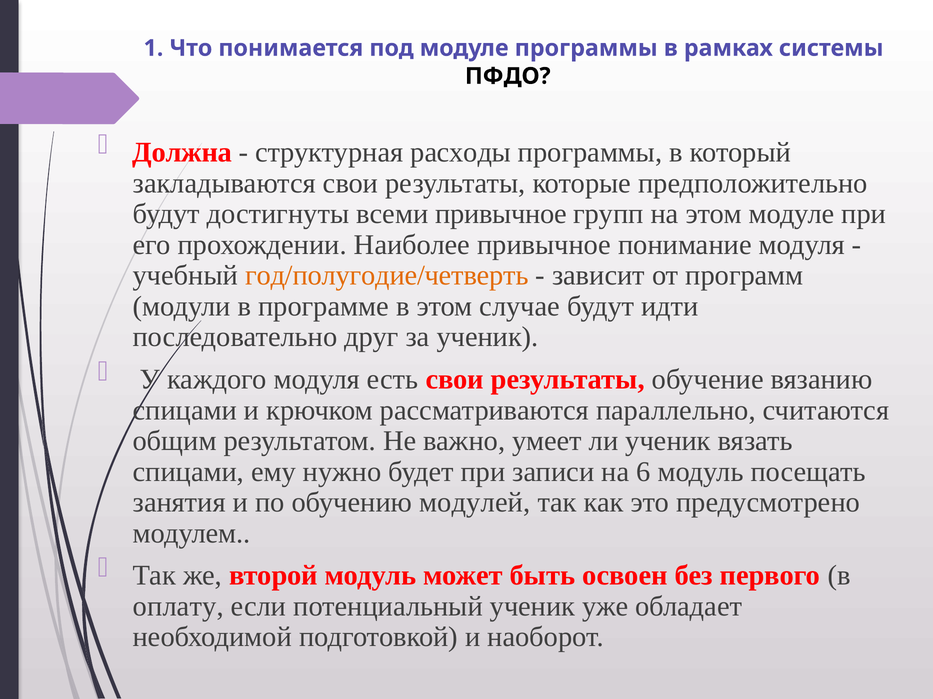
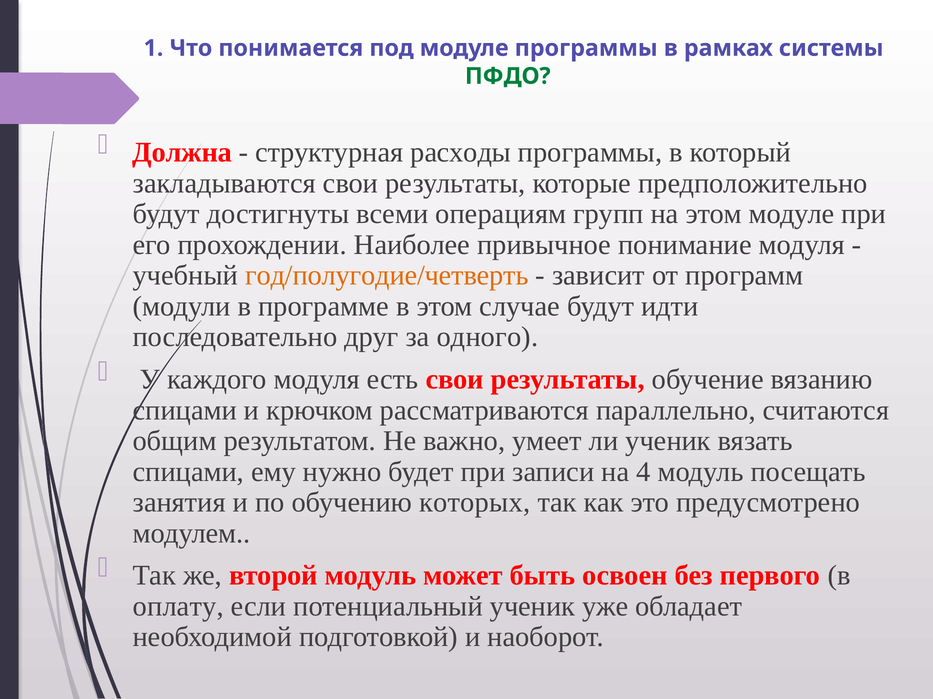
ПФДО colour: black -> green
всеми привычное: привычное -> операциям
за ученик: ученик -> одного
6: 6 -> 4
модулей: модулей -> которых
